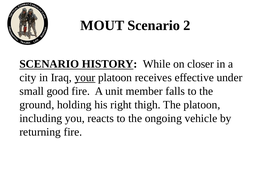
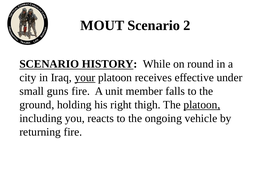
closer: closer -> round
good: good -> guns
platoon at (202, 105) underline: none -> present
